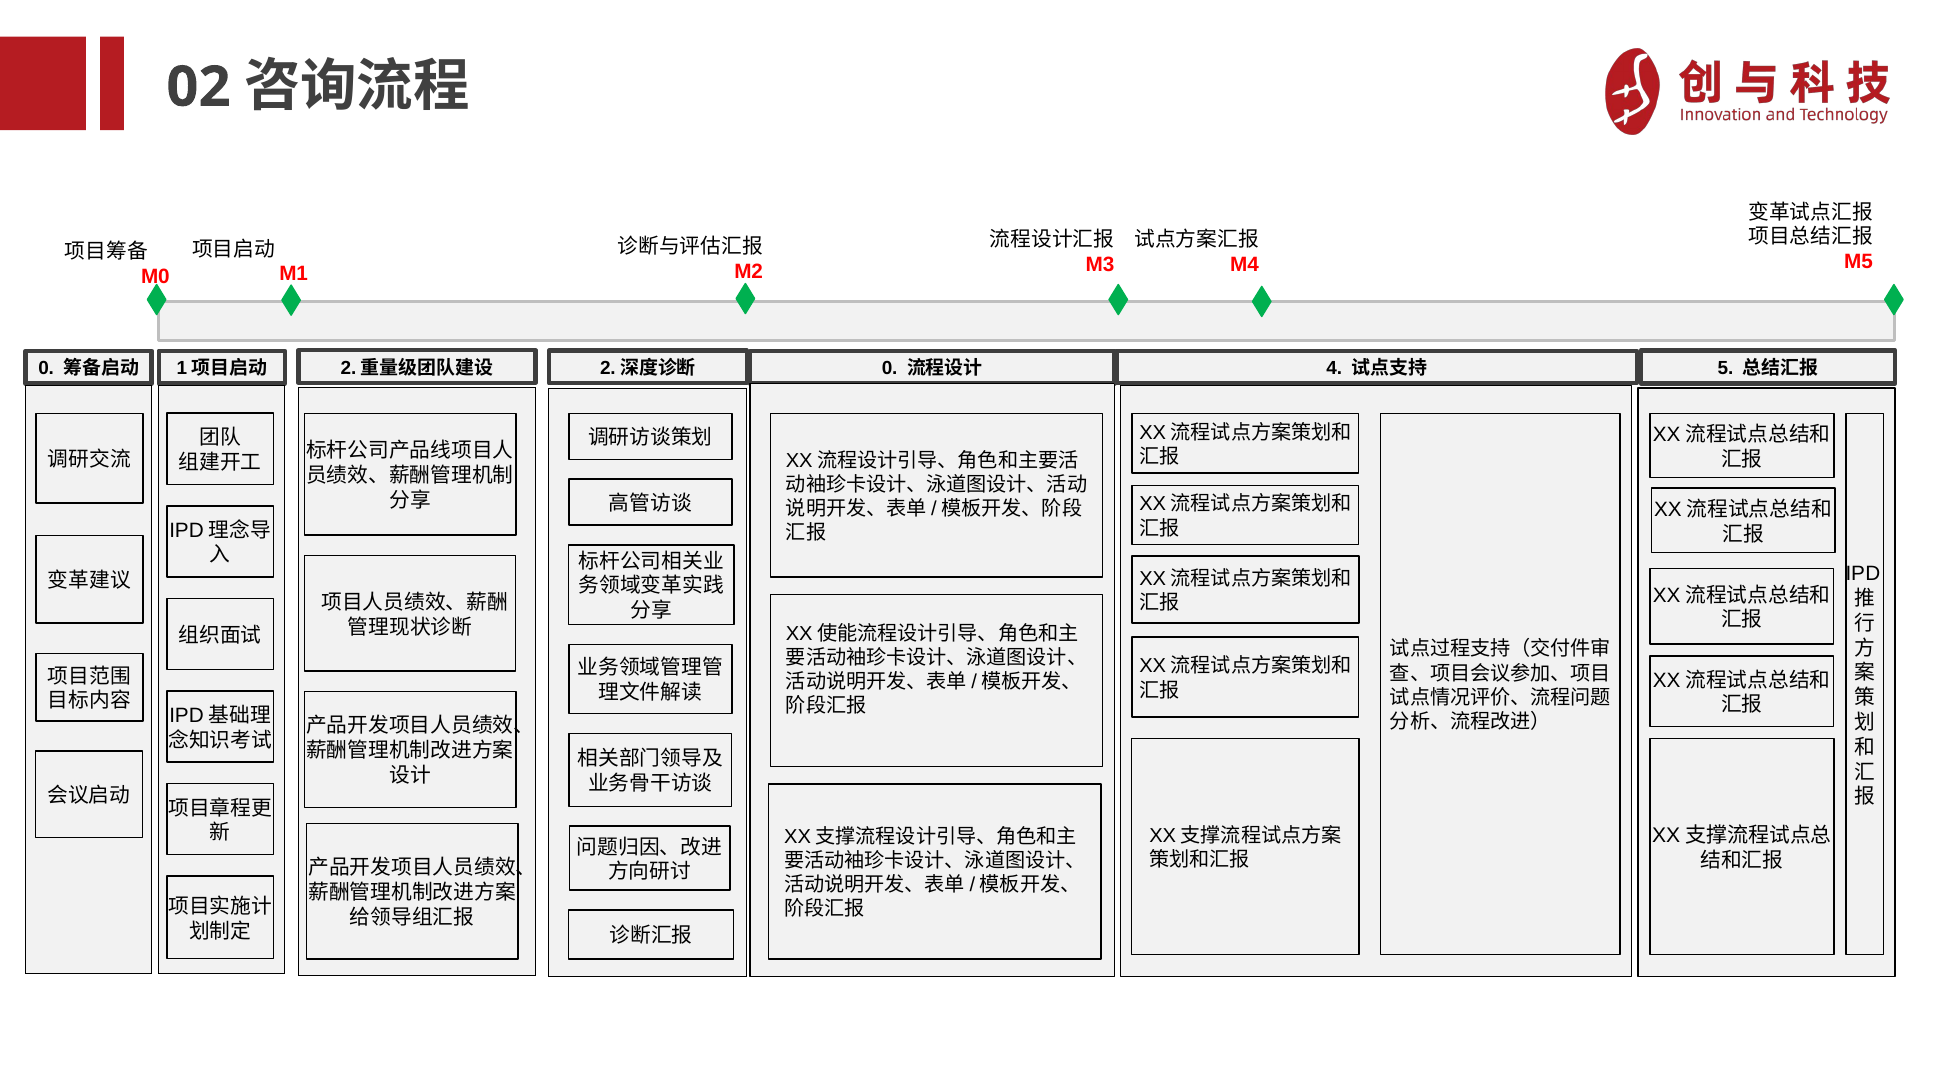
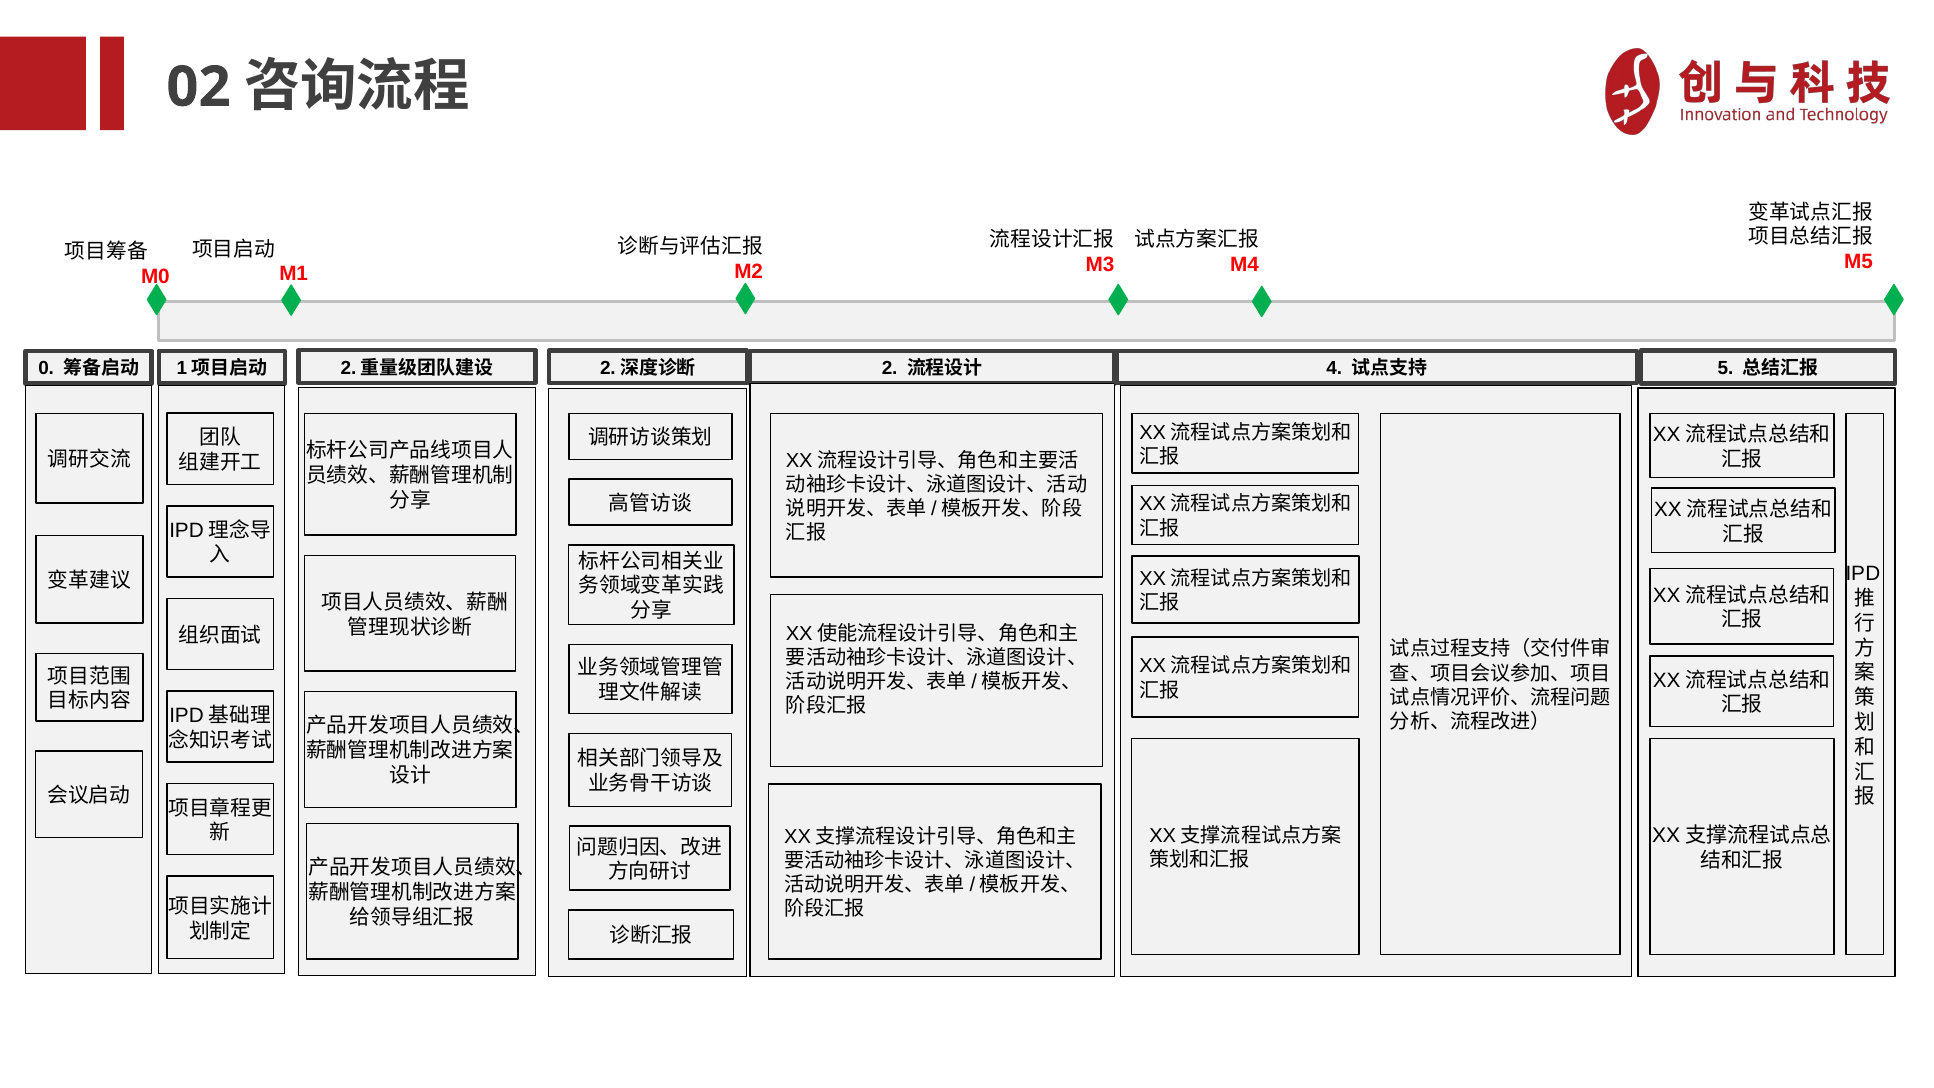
0 at (890, 368): 0 -> 2
